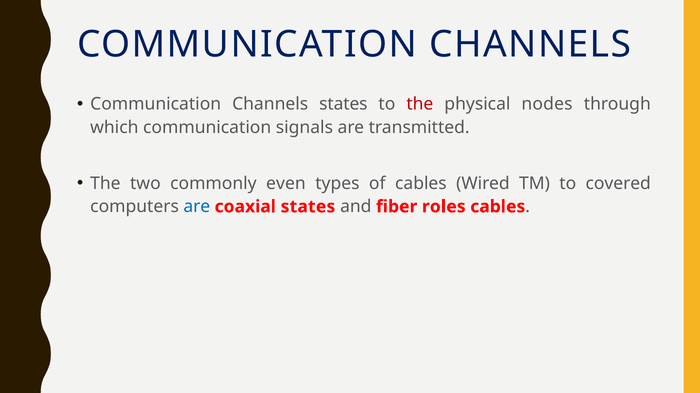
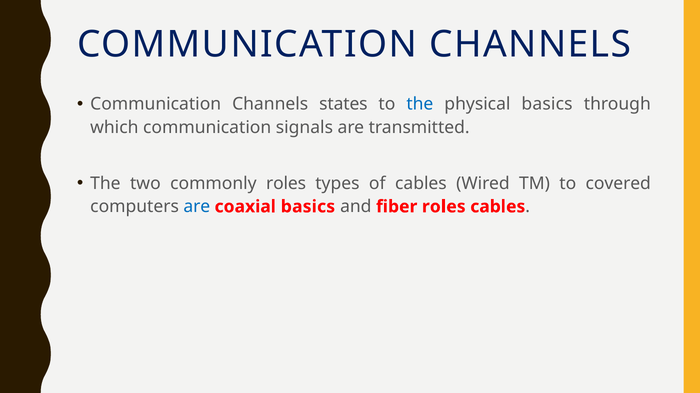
the at (420, 104) colour: red -> blue
physical nodes: nodes -> basics
commonly even: even -> roles
coaxial states: states -> basics
